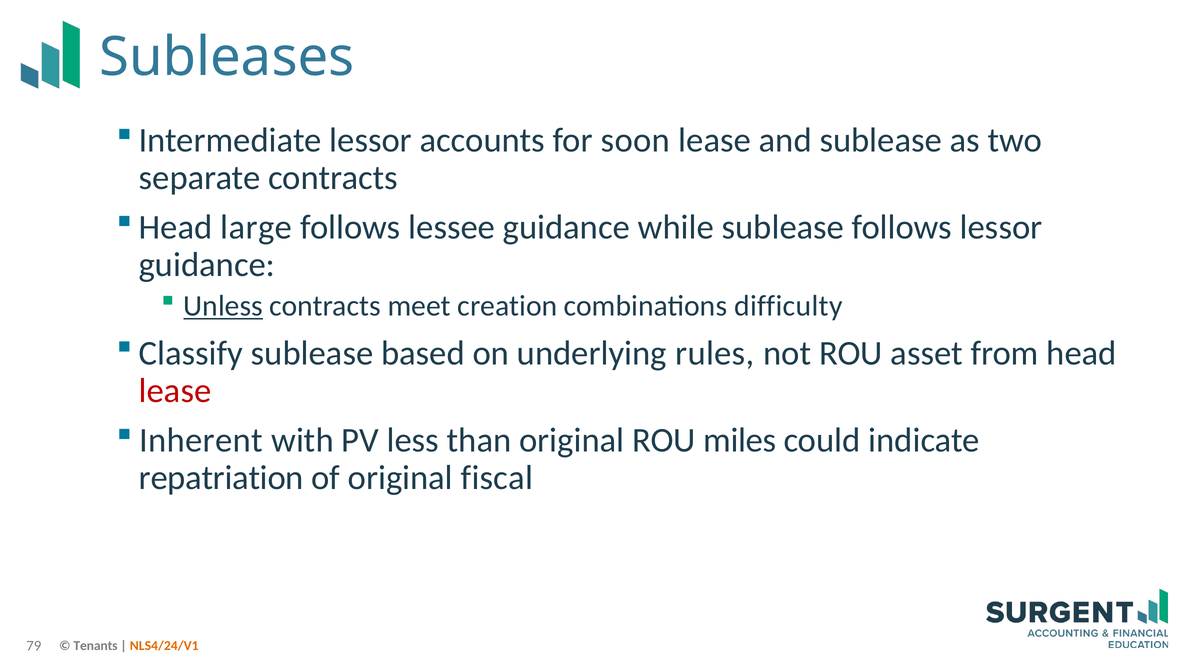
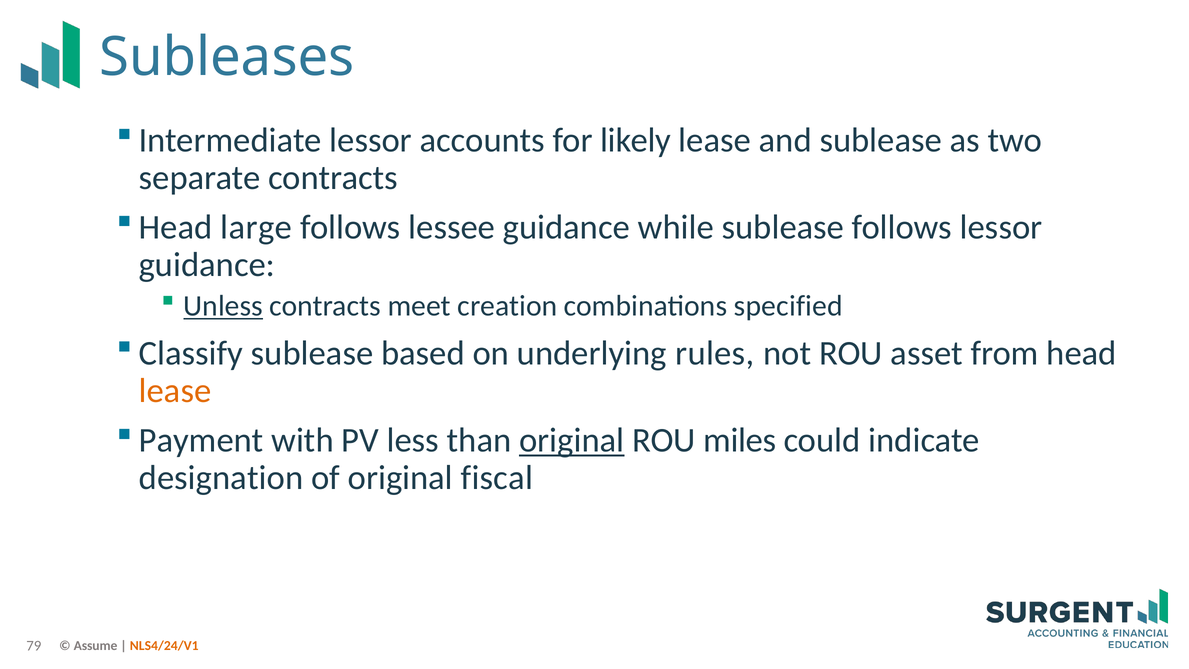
soon: soon -> likely
difficulty: difficulty -> specified
lease at (175, 390) colour: red -> orange
Inherent: Inherent -> Payment
original at (572, 440) underline: none -> present
repatriation: repatriation -> designation
Tenants: Tenants -> Assume
